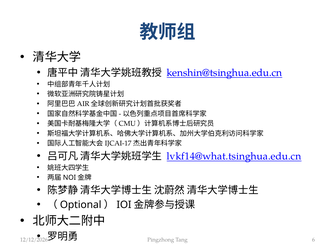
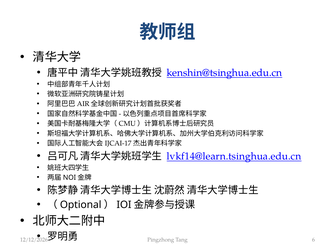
lvkf14@what.tsinghua.edu.cn: lvkf14@what.tsinghua.edu.cn -> lvkf14@learn.tsinghua.edu.cn
